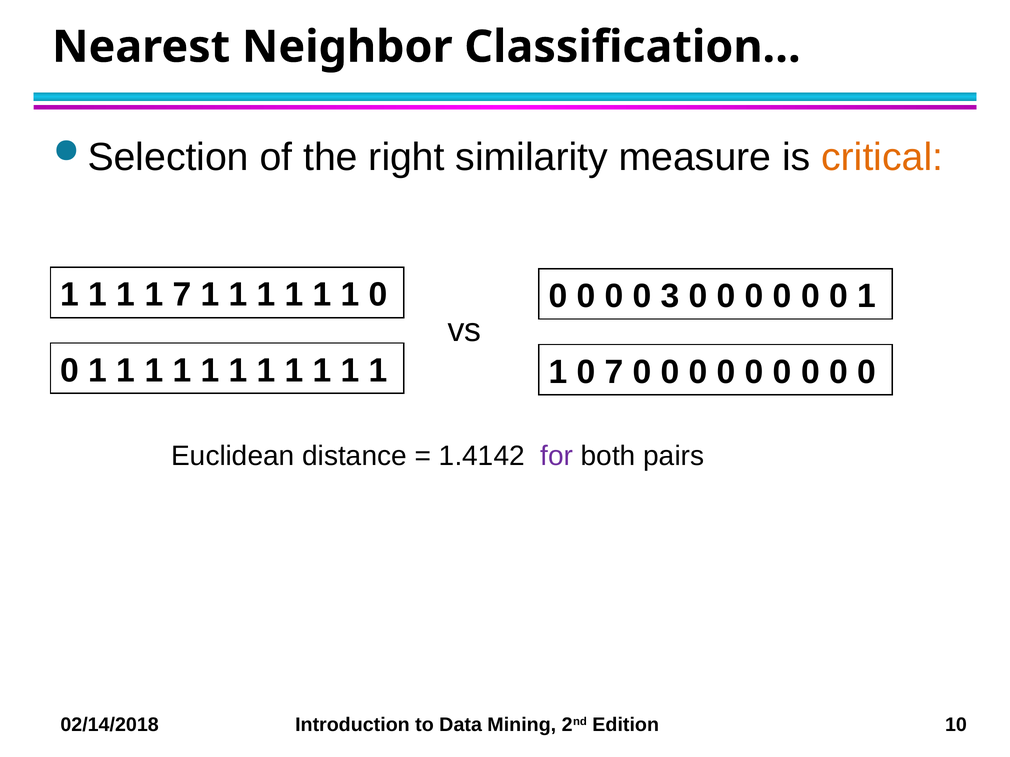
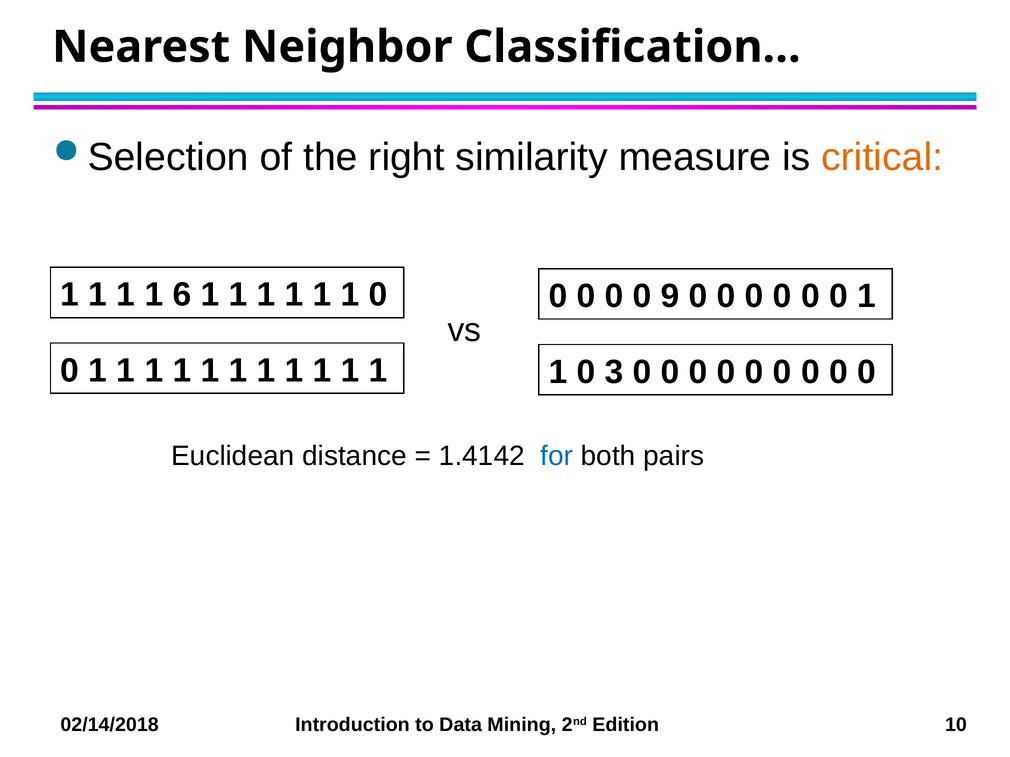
1 7: 7 -> 6
3: 3 -> 9
0 7: 7 -> 3
for colour: purple -> blue
